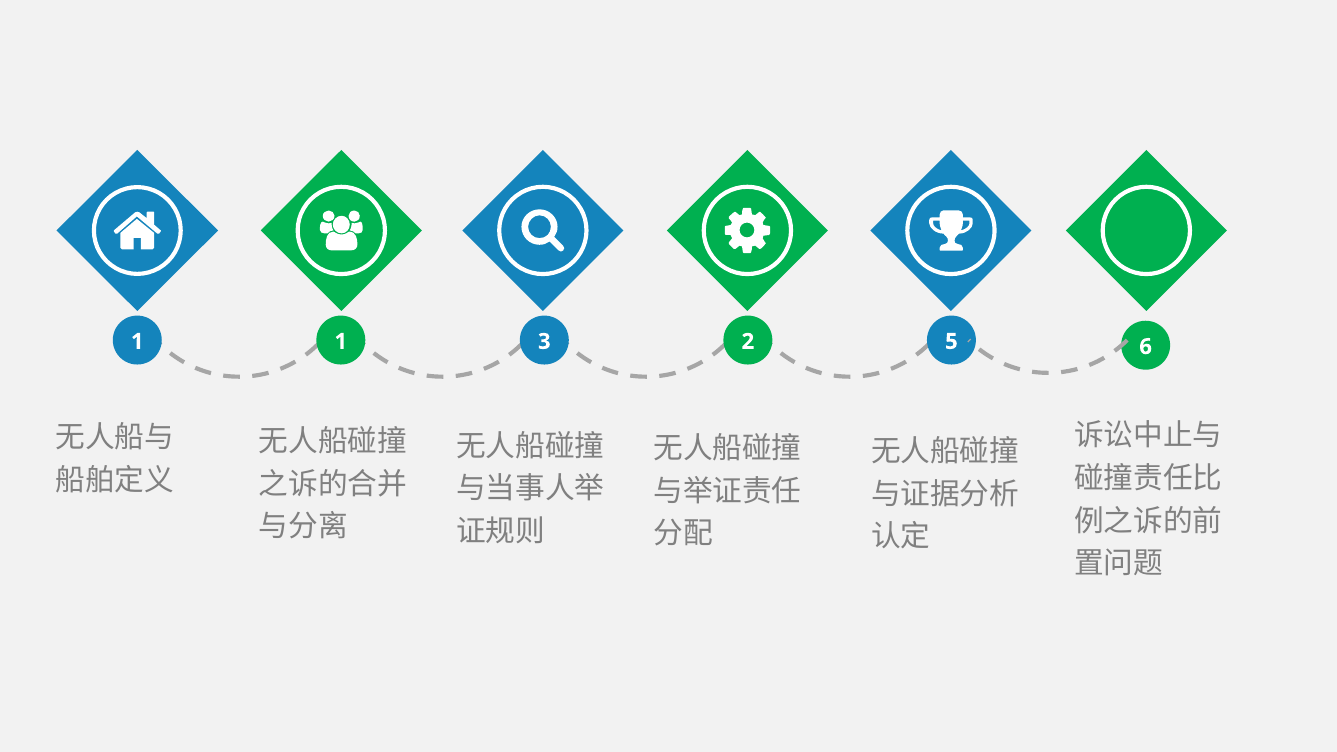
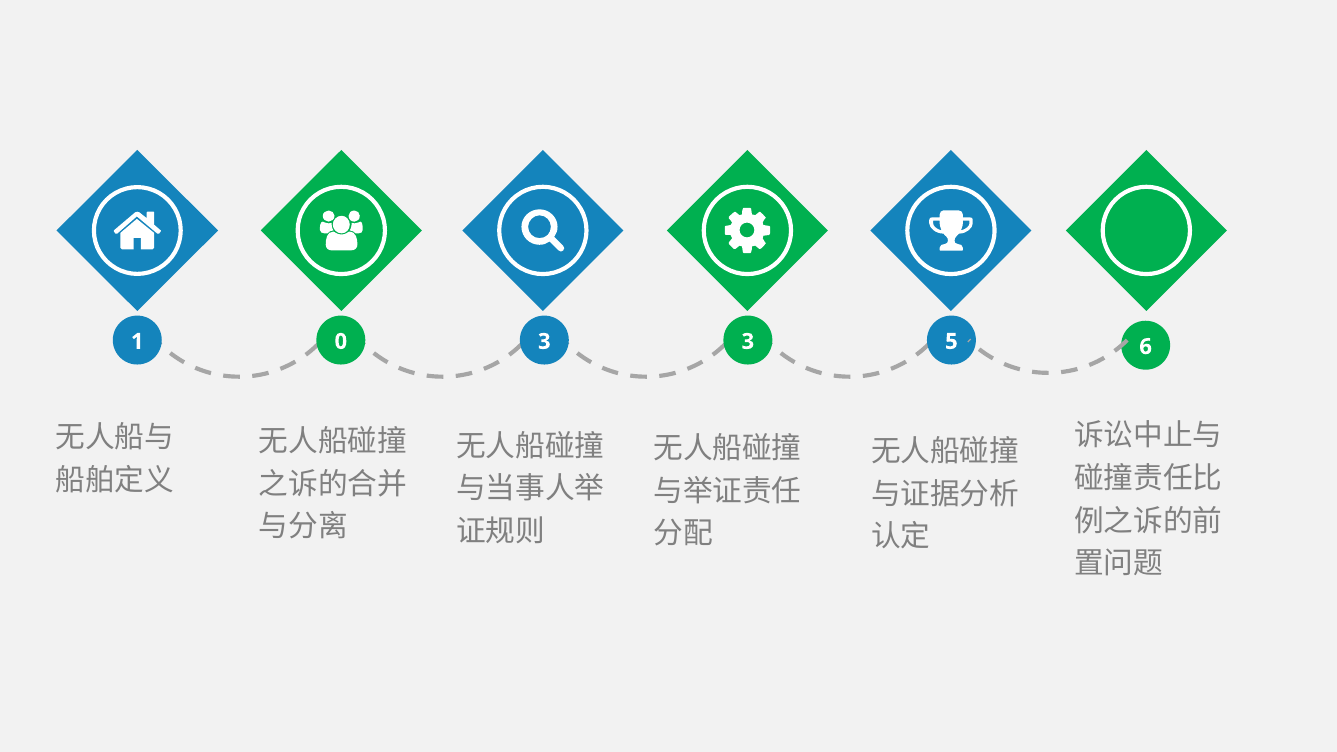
1 1: 1 -> 0
3 2: 2 -> 3
